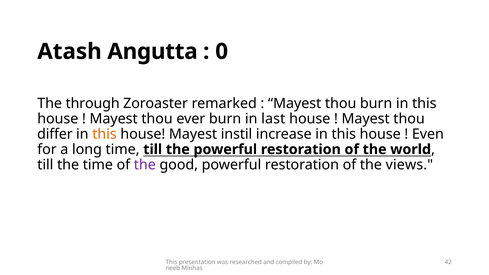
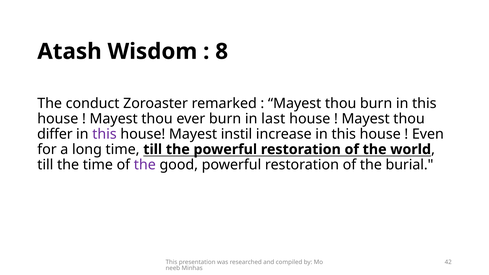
Angutta: Angutta -> Wisdom
0: 0 -> 8
through: through -> conduct
this at (104, 134) colour: orange -> purple
views: views -> burial
